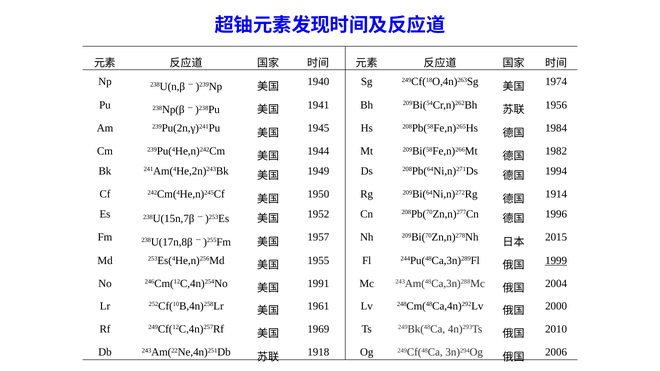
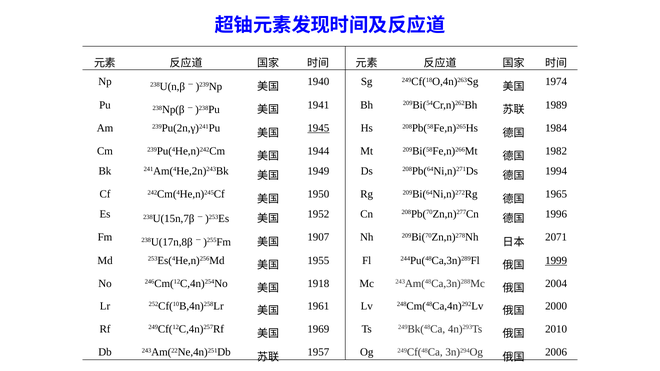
1956: 1956 -> 1989
1945 underline: none -> present
1914: 1914 -> 1965
1957: 1957 -> 1907
2015: 2015 -> 2071
1991: 1991 -> 1918
1918: 1918 -> 1957
